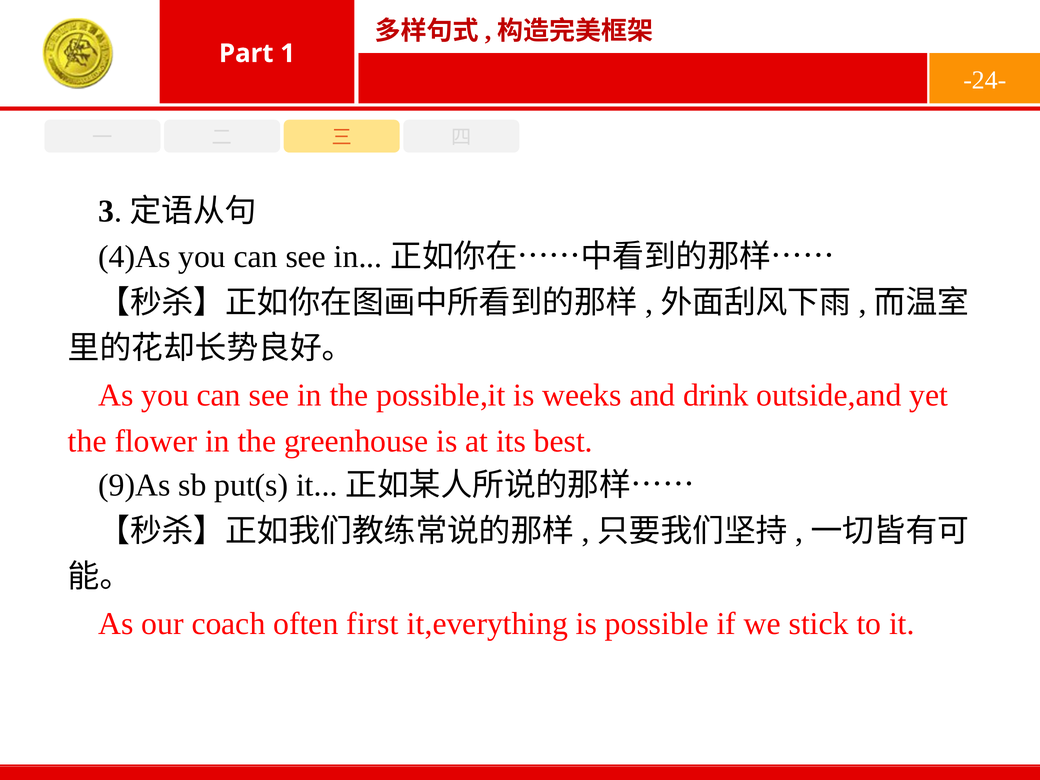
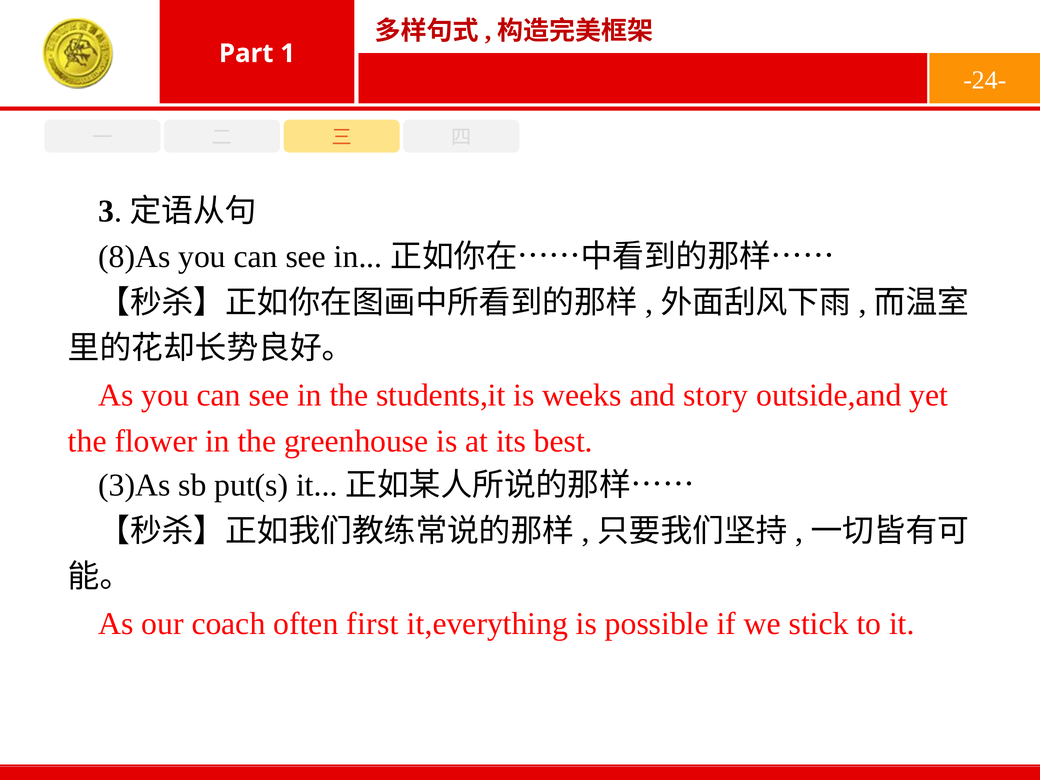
4)As: 4)As -> 8)As
possible,it: possible,it -> students,it
drink: drink -> story
9)As: 9)As -> 3)As
